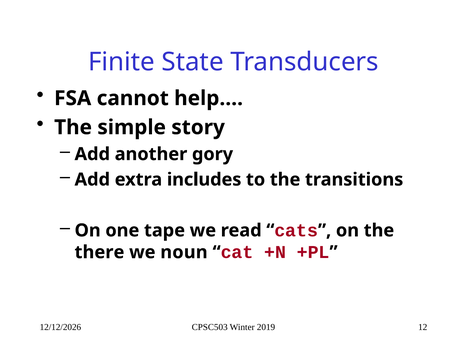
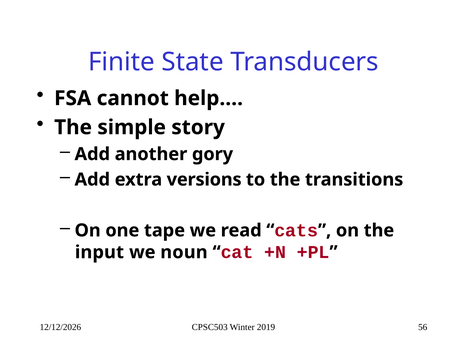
includes: includes -> versions
there: there -> input
12: 12 -> 56
